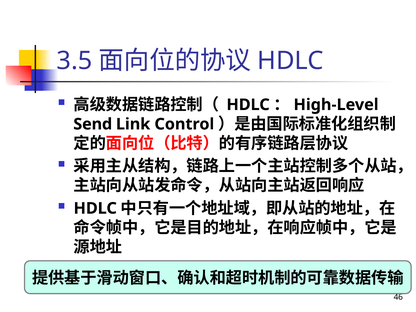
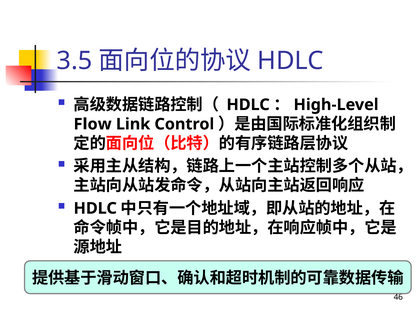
Send: Send -> Flow
